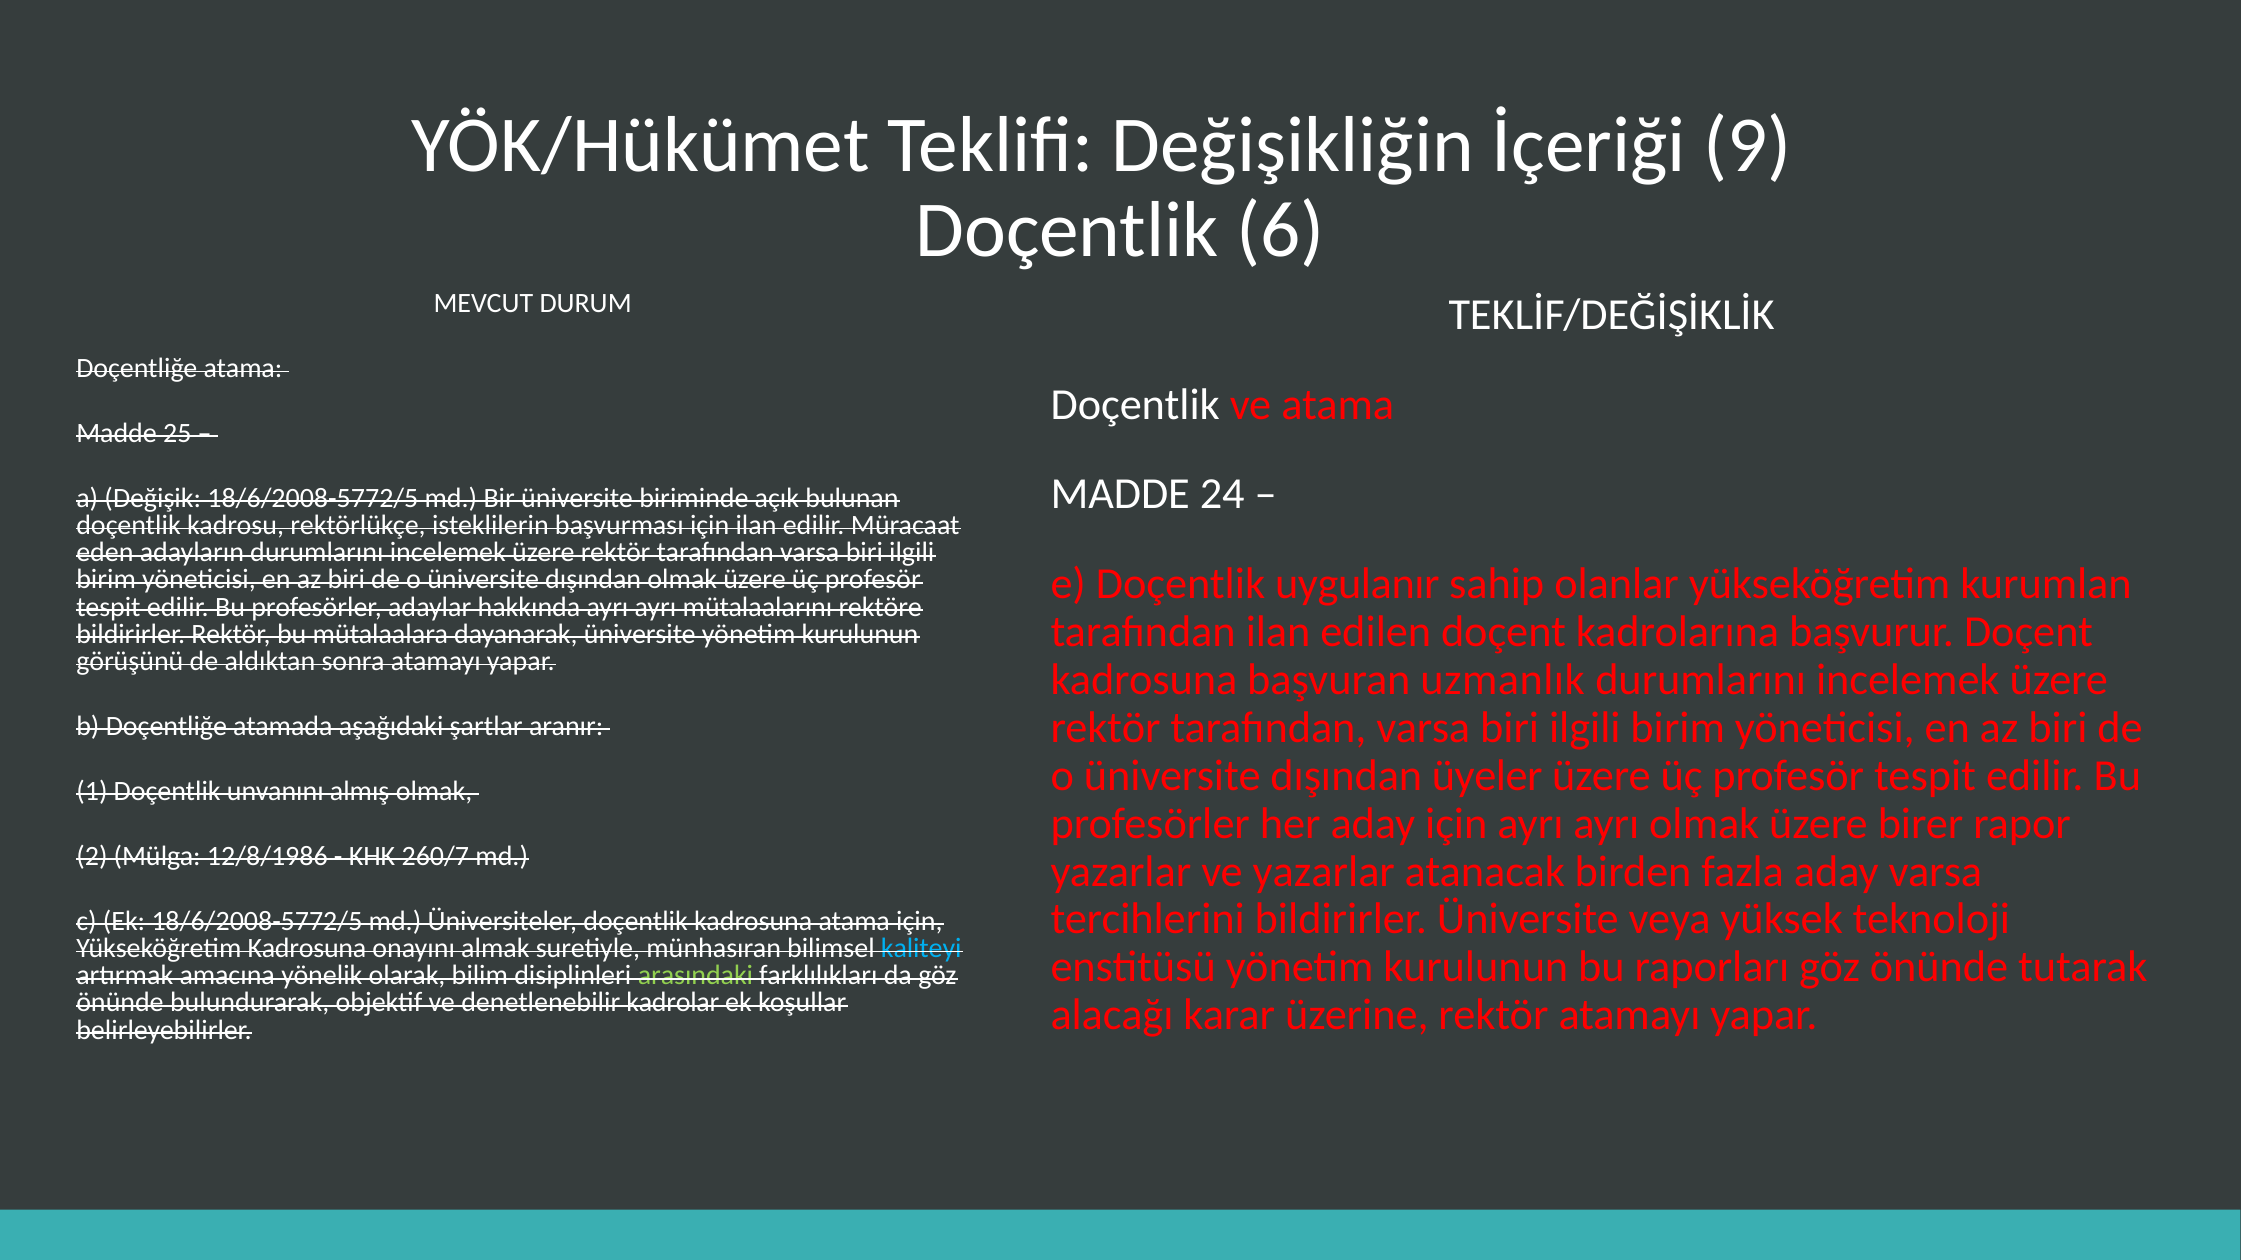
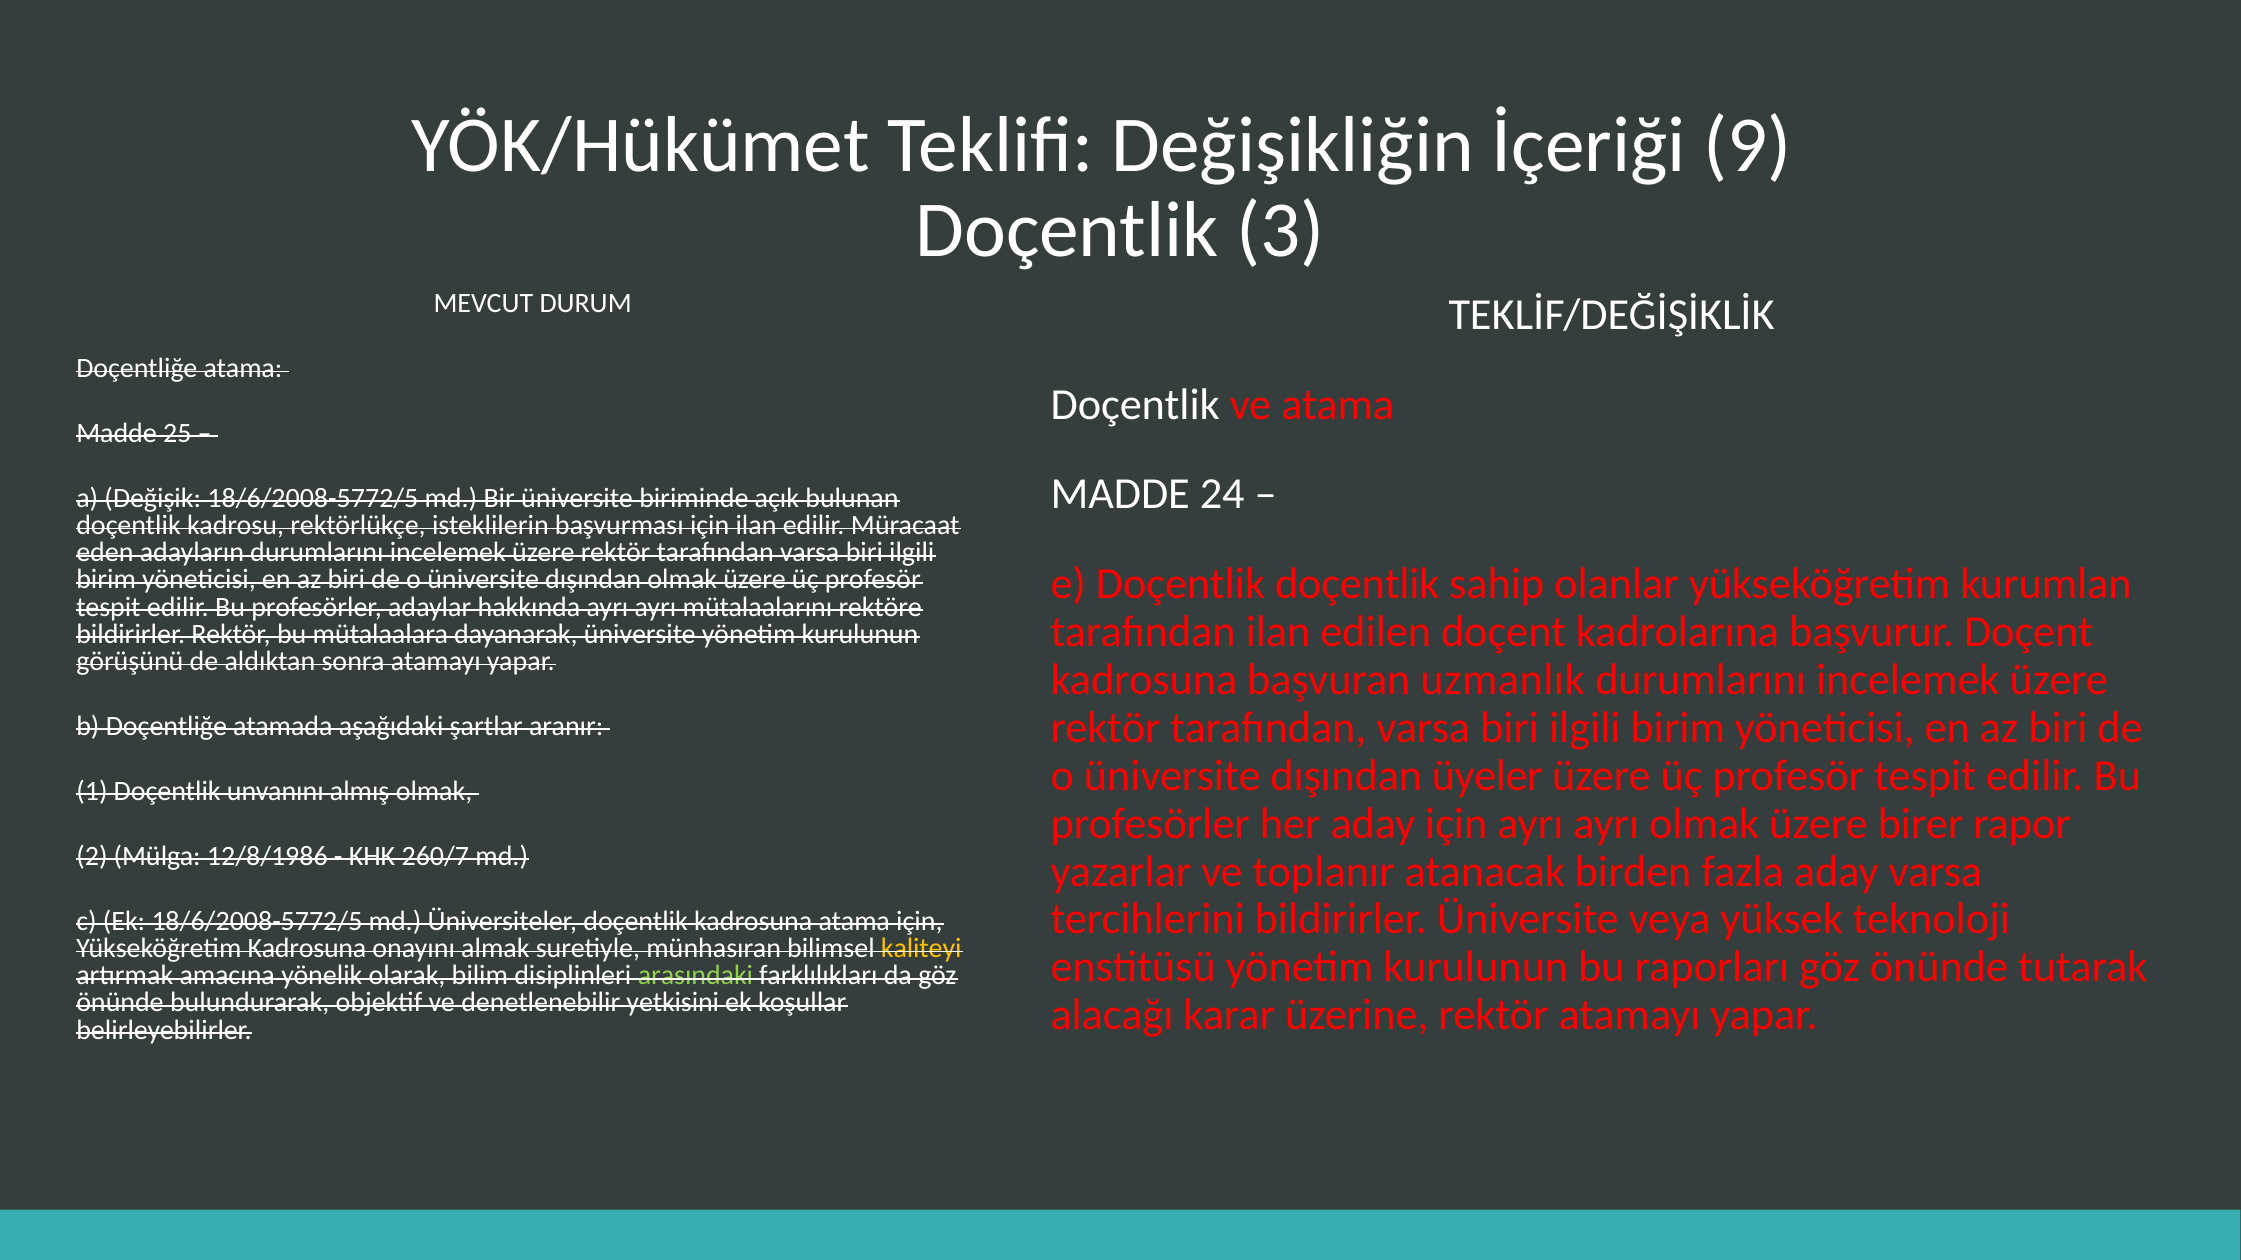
6: 6 -> 3
Doçentlik uygulanır: uygulanır -> doçentlik
ve yazarlar: yazarlar -> toplanır
kaliteyi colour: light blue -> yellow
kadrolar: kadrolar -> yetkisini
